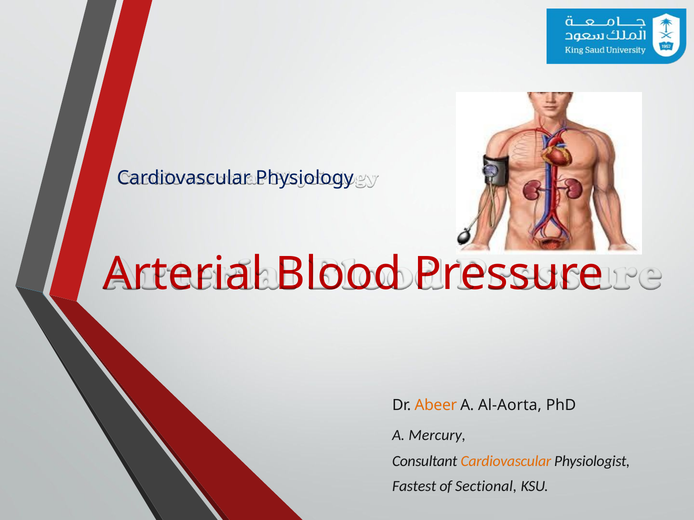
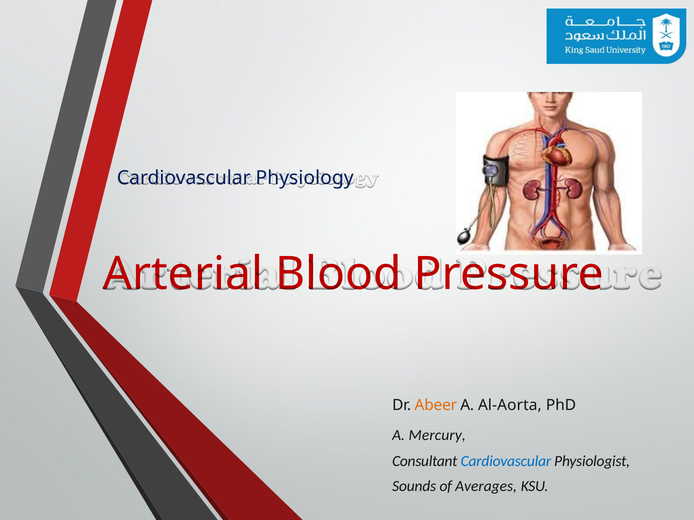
Cardiovascular at (506, 462) colour: orange -> blue
Fastest: Fastest -> Sounds
Sectional: Sectional -> Averages
